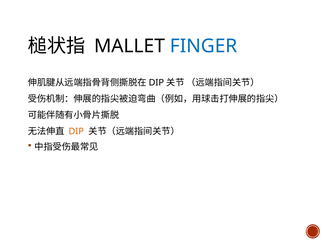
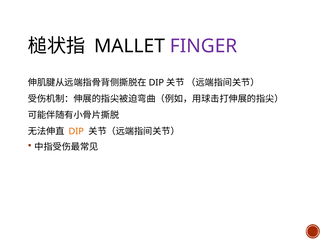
FINGER colour: blue -> purple
